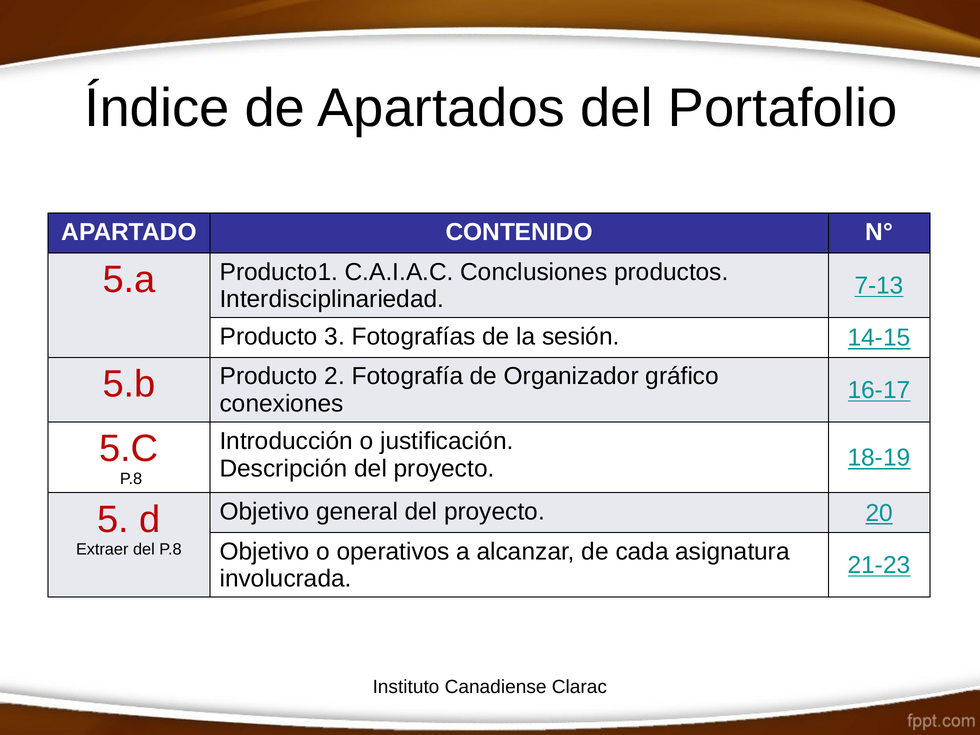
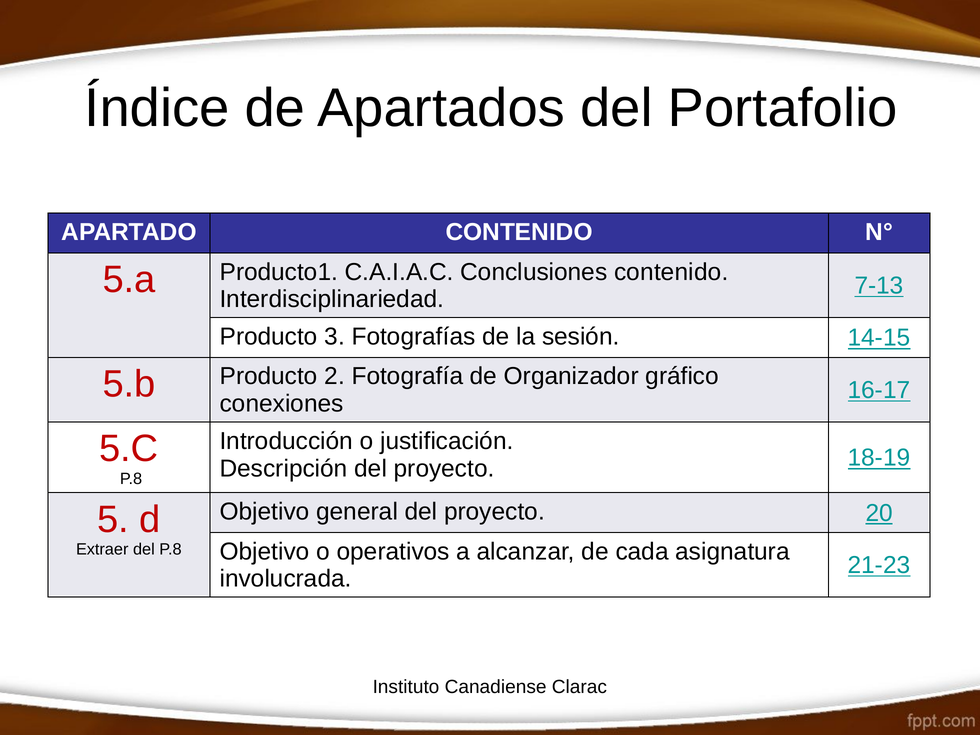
Conclusiones productos: productos -> contenido
